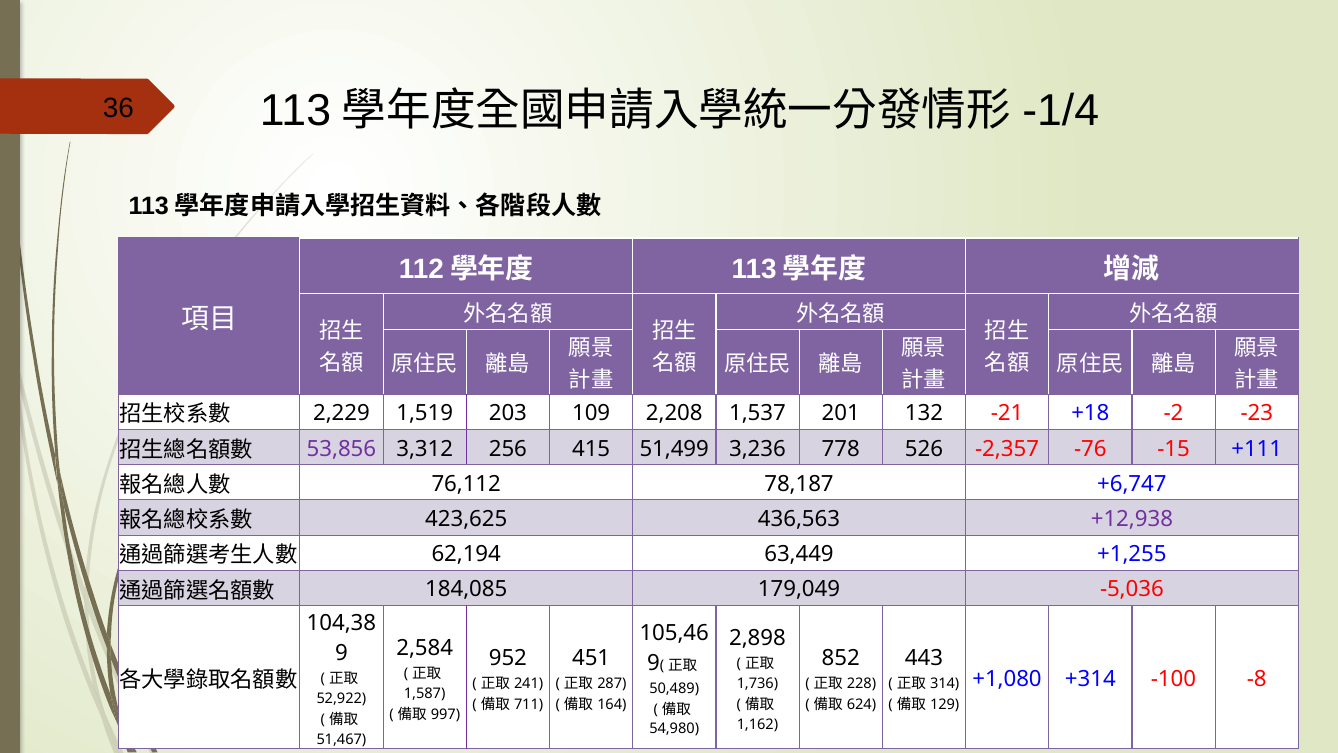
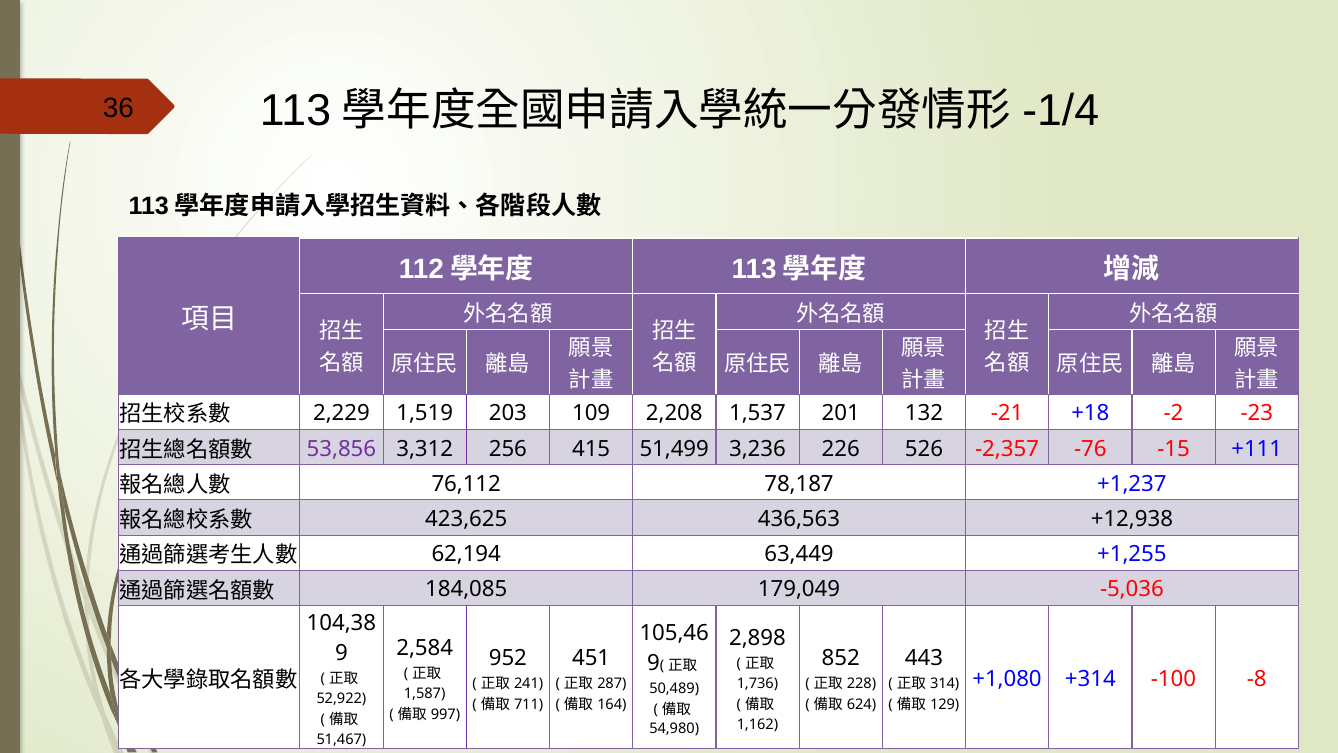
778: 778 -> 226
+6,747: +6,747 -> +1,237
+12,938 colour: purple -> black
